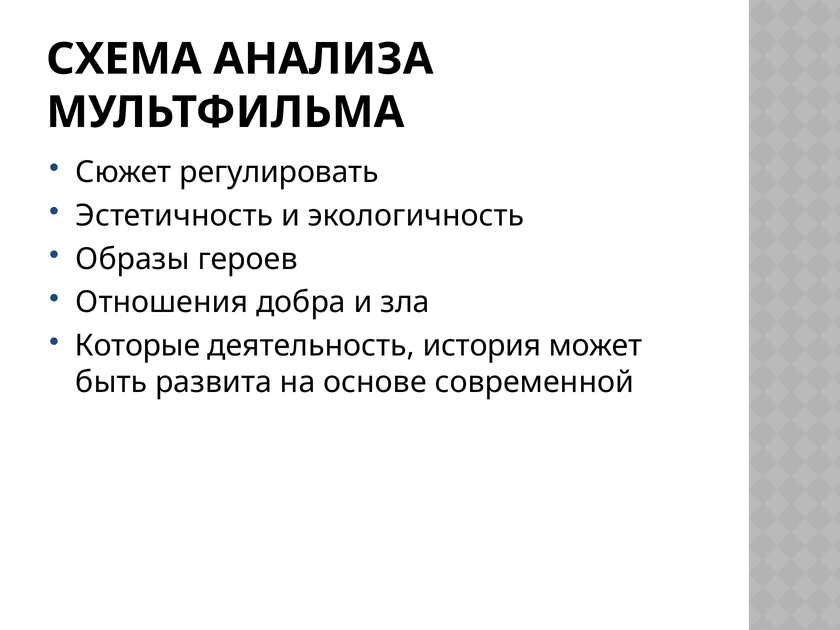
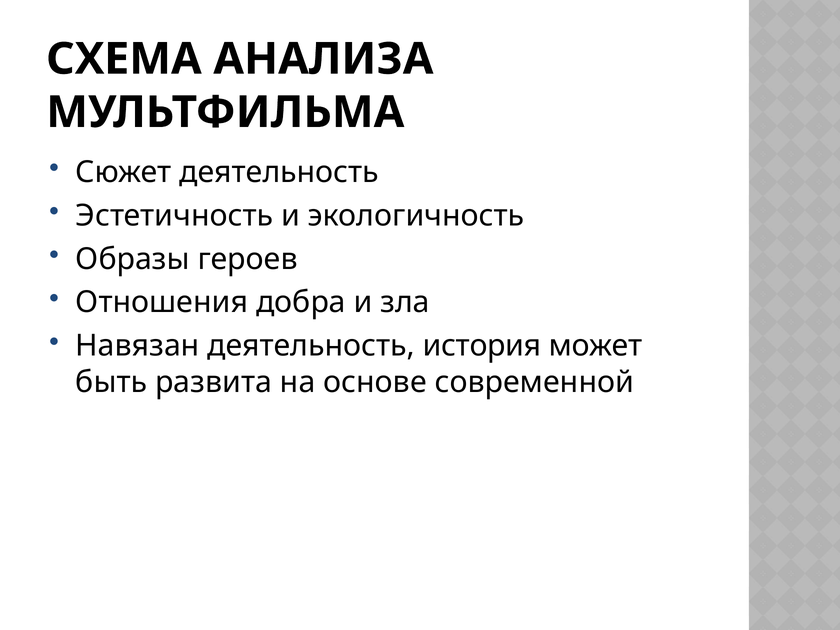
Сюжет регулировать: регулировать -> деятельность
Которые: Которые -> Навязан
